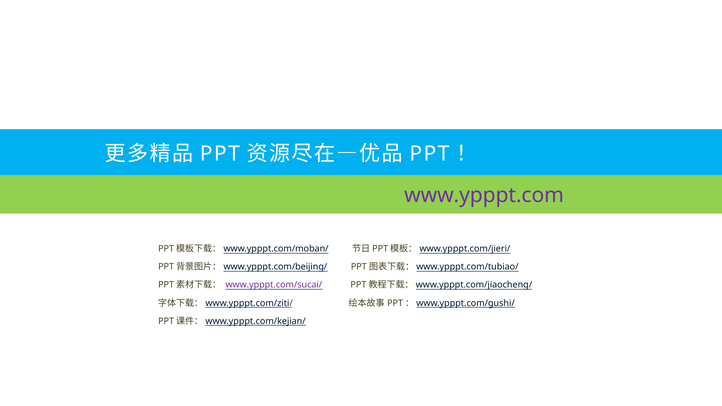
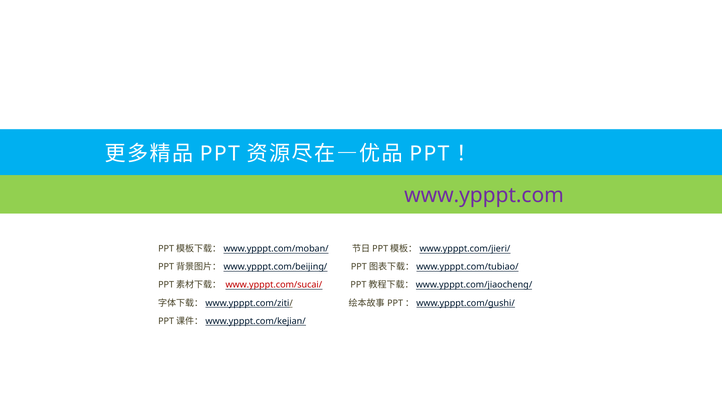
www.ypppt.com/sucai/ colour: purple -> red
